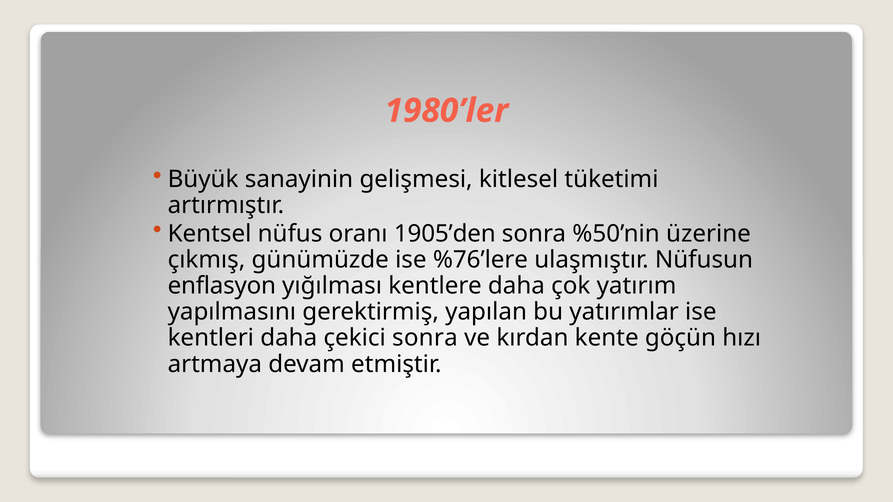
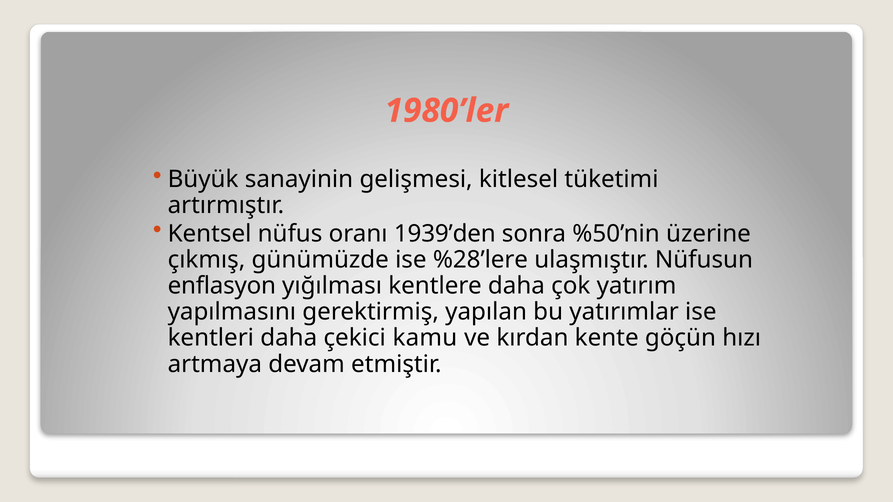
1905’den: 1905’den -> 1939’den
%76’lere: %76’lere -> %28’lere
çekici sonra: sonra -> kamu
